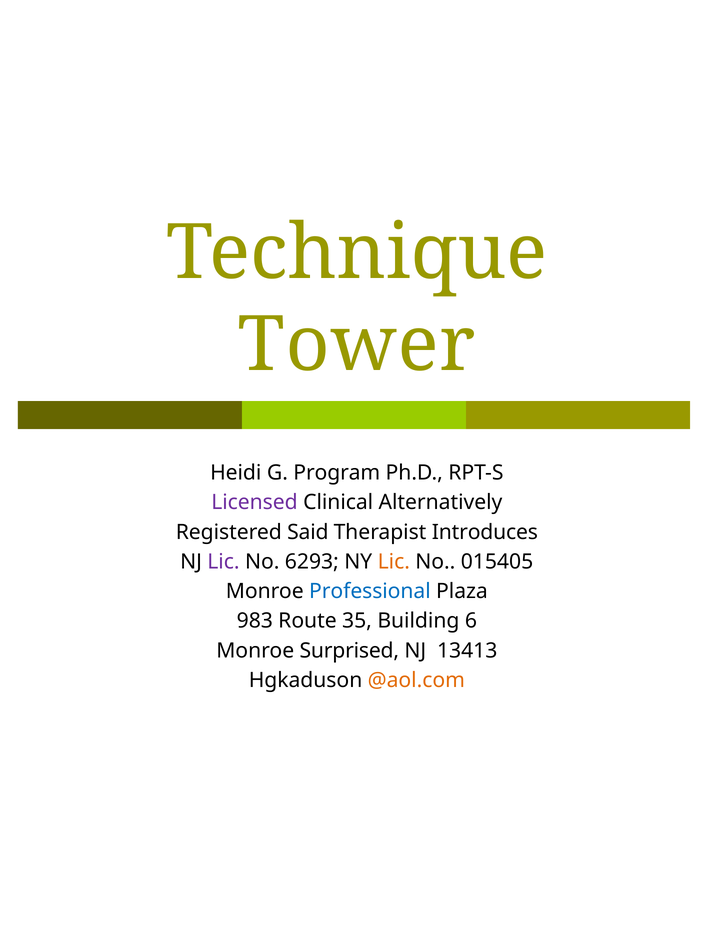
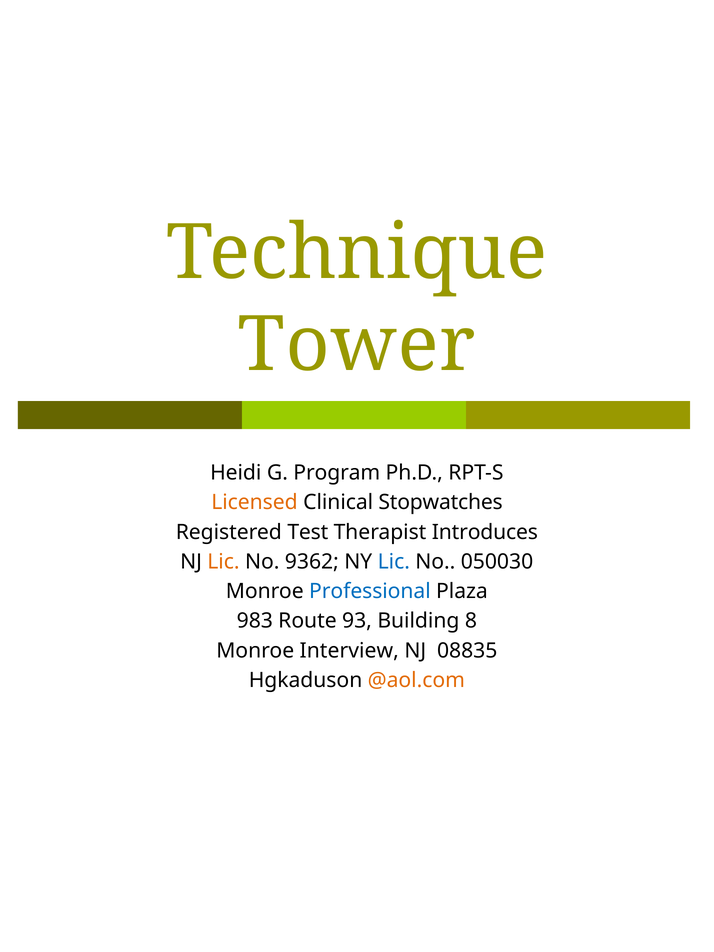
Licensed colour: purple -> orange
Alternatively: Alternatively -> Stopwatches
Said: Said -> Test
Lic at (223, 562) colour: purple -> orange
6293: 6293 -> 9362
Lic at (394, 562) colour: orange -> blue
015405: 015405 -> 050030
35: 35 -> 93
6: 6 -> 8
Surprised: Surprised -> Interview
13413: 13413 -> 08835
